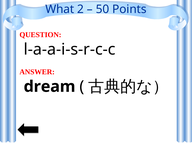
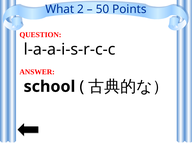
dream: dream -> school
